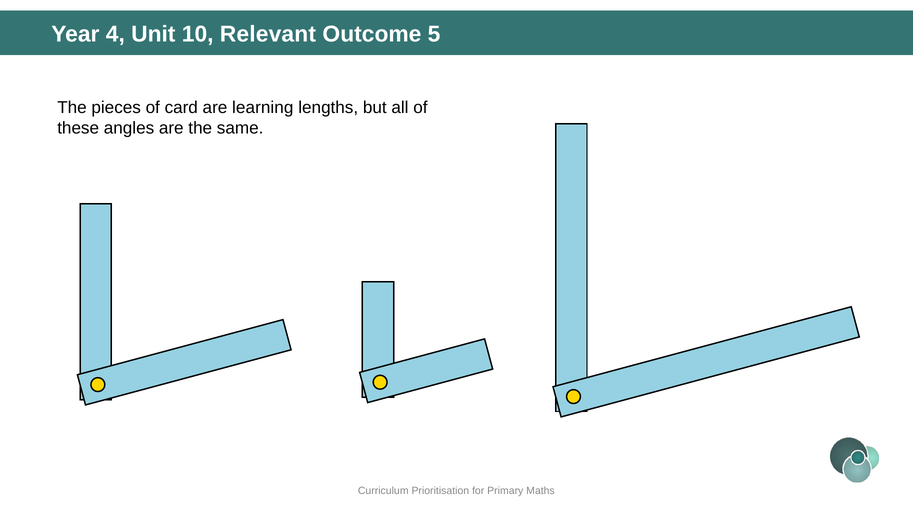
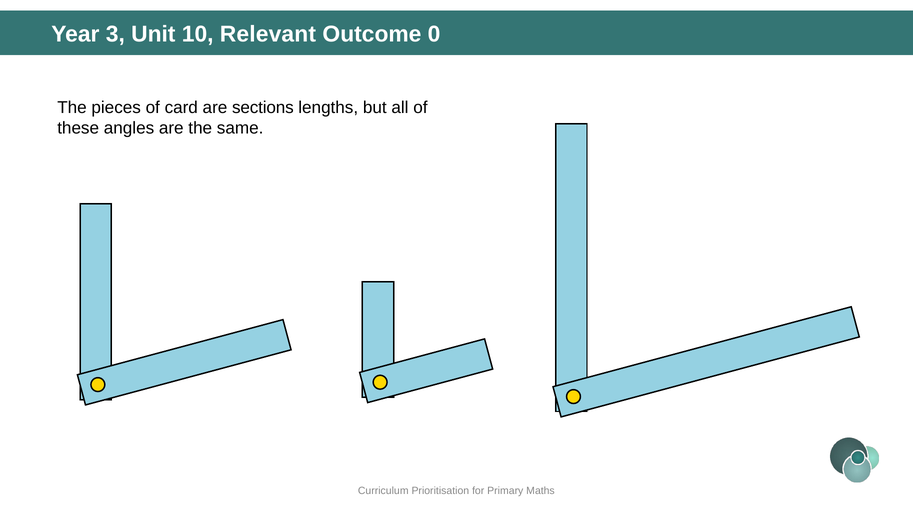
4: 4 -> 3
5: 5 -> 0
learning: learning -> sections
